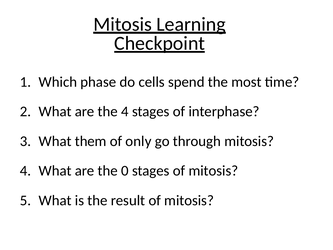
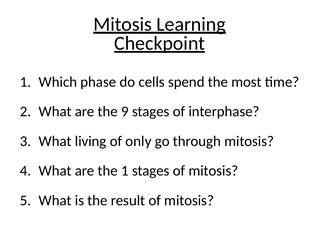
the 4: 4 -> 9
them: them -> living
the 0: 0 -> 1
